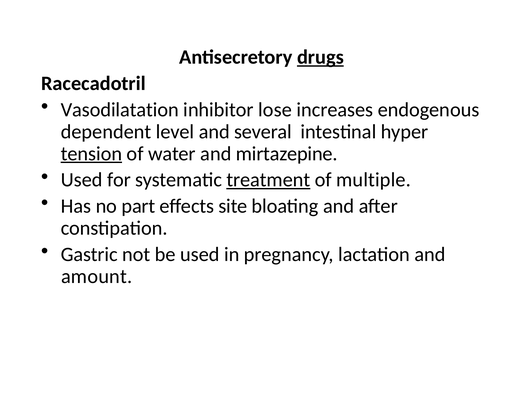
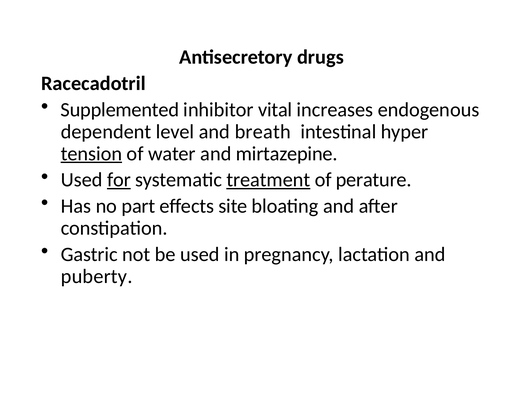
drugs underline: present -> none
Vasodilatation: Vasodilatation -> Supplemented
lose: lose -> vital
several: several -> breath
for underline: none -> present
multiple: multiple -> perature
amount: amount -> puberty
